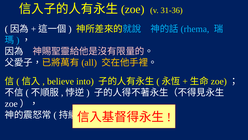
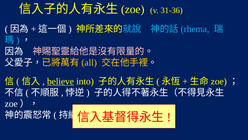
believe underline: none -> present
